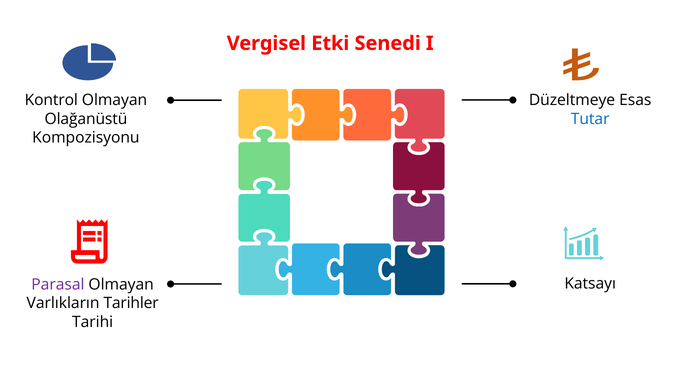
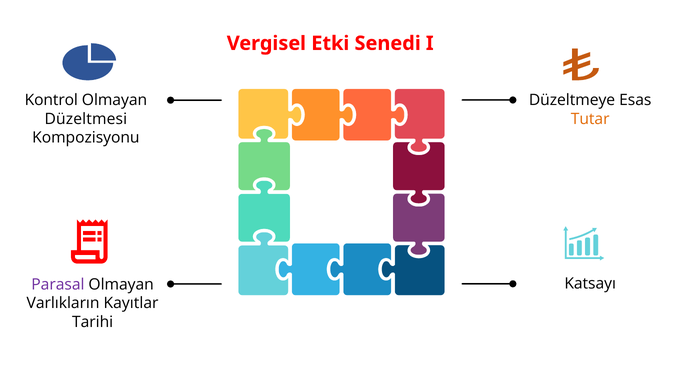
Olağanüstü: Olağanüstü -> Düzeltmesi
Tutar colour: blue -> orange
Tarihler: Tarihler -> Kayıtlar
